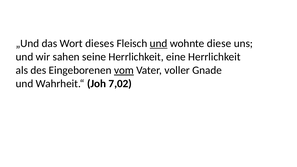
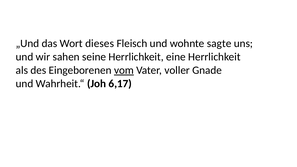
und at (159, 44) underline: present -> none
diese: diese -> sagte
7,02: 7,02 -> 6,17
